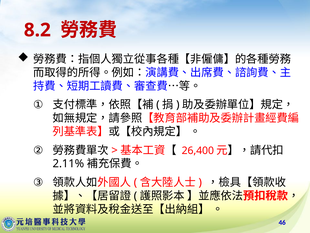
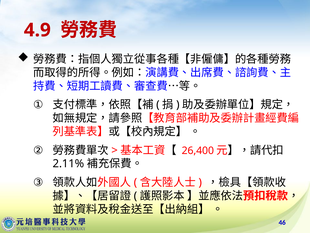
8.2: 8.2 -> 4.9
